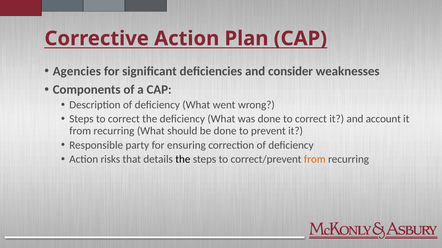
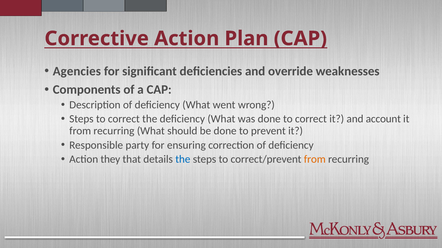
consider: consider -> override
risks: risks -> they
the at (183, 160) colour: black -> blue
